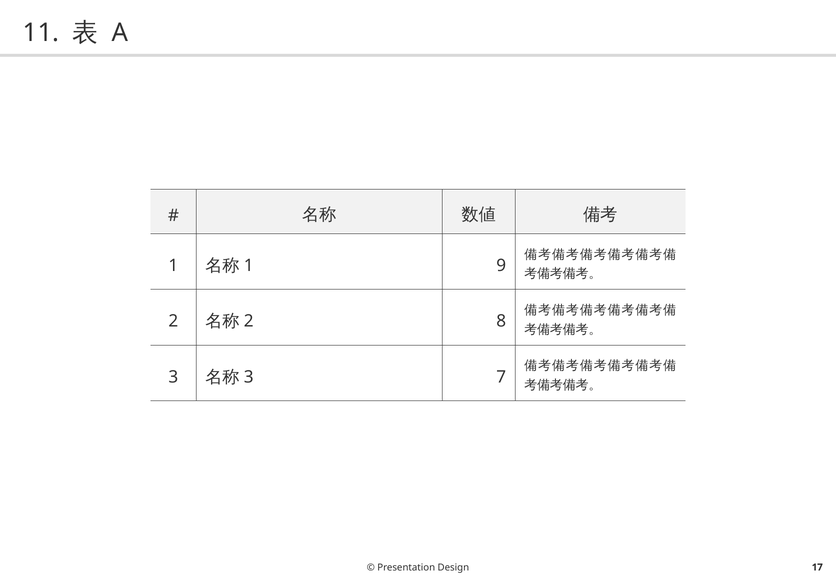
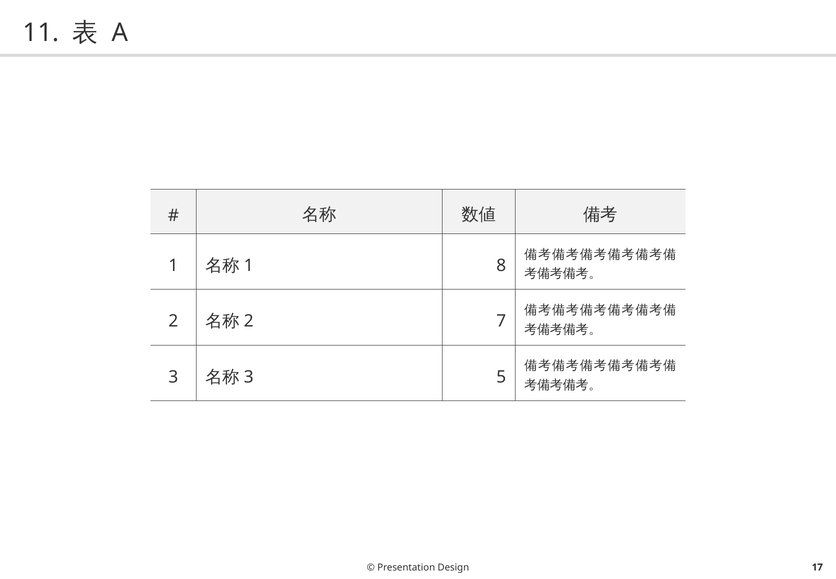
9: 9 -> 8
8: 8 -> 7
7: 7 -> 5
